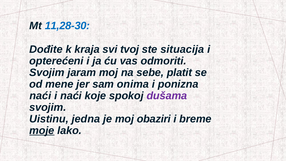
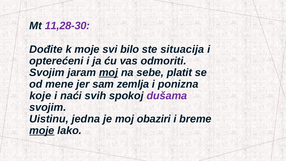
11,28-30 colour: blue -> purple
k kraja: kraja -> moje
tvoj: tvoj -> bilo
moj at (109, 72) underline: none -> present
onima: onima -> zemlja
naći at (40, 96): naći -> koje
koje: koje -> svih
